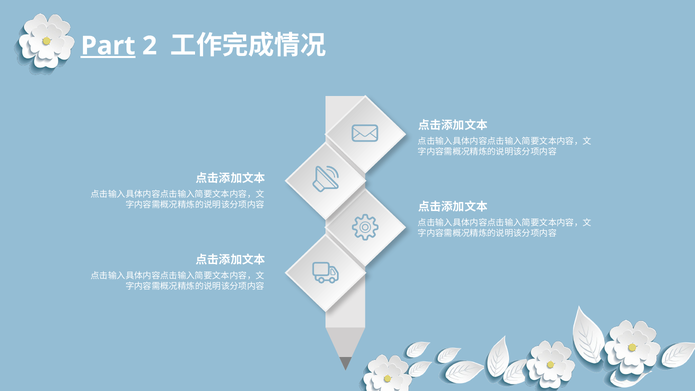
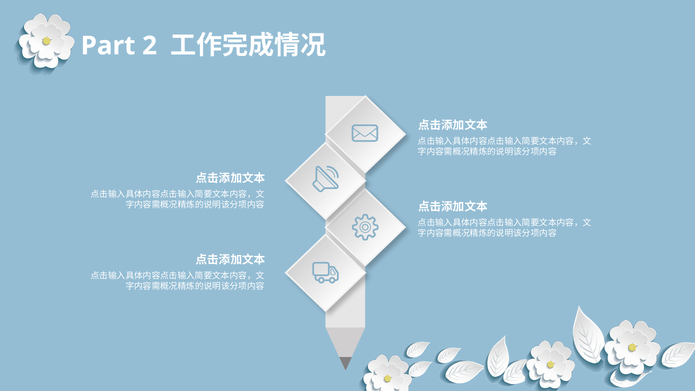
Part underline: present -> none
